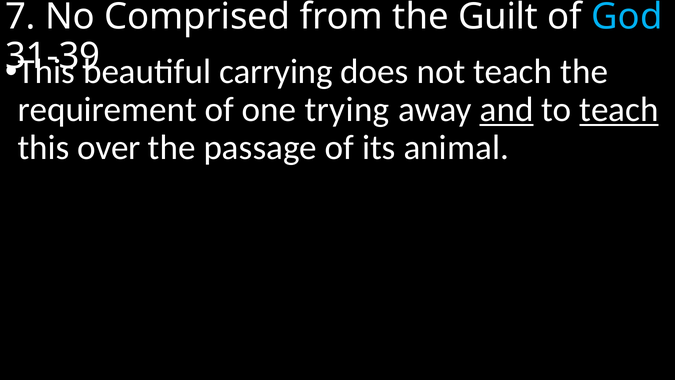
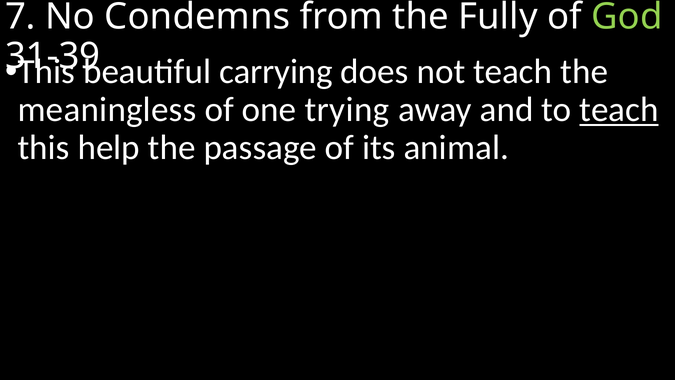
Comprised: Comprised -> Condemns
Guilt: Guilt -> Fully
God colour: light blue -> light green
requirement: requirement -> meaningless
and underline: present -> none
over: over -> help
